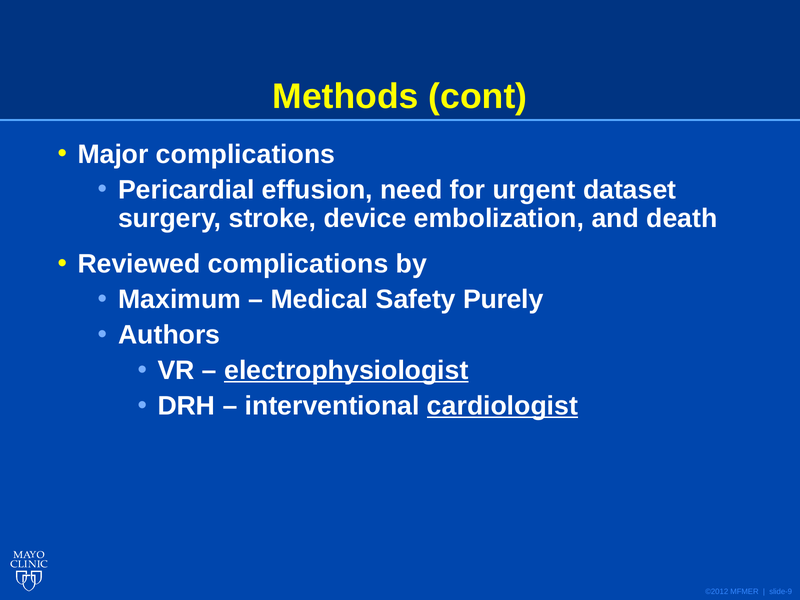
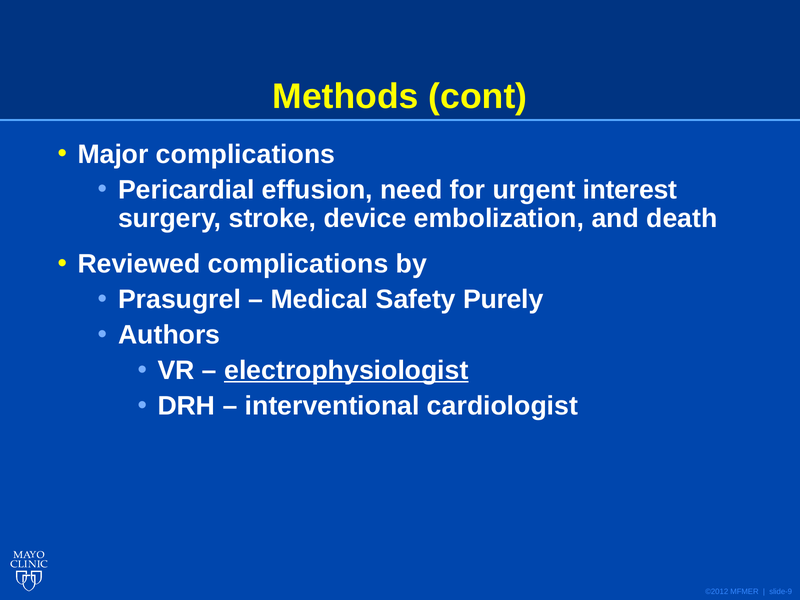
dataset: dataset -> interest
Maximum: Maximum -> Prasugrel
cardiologist underline: present -> none
